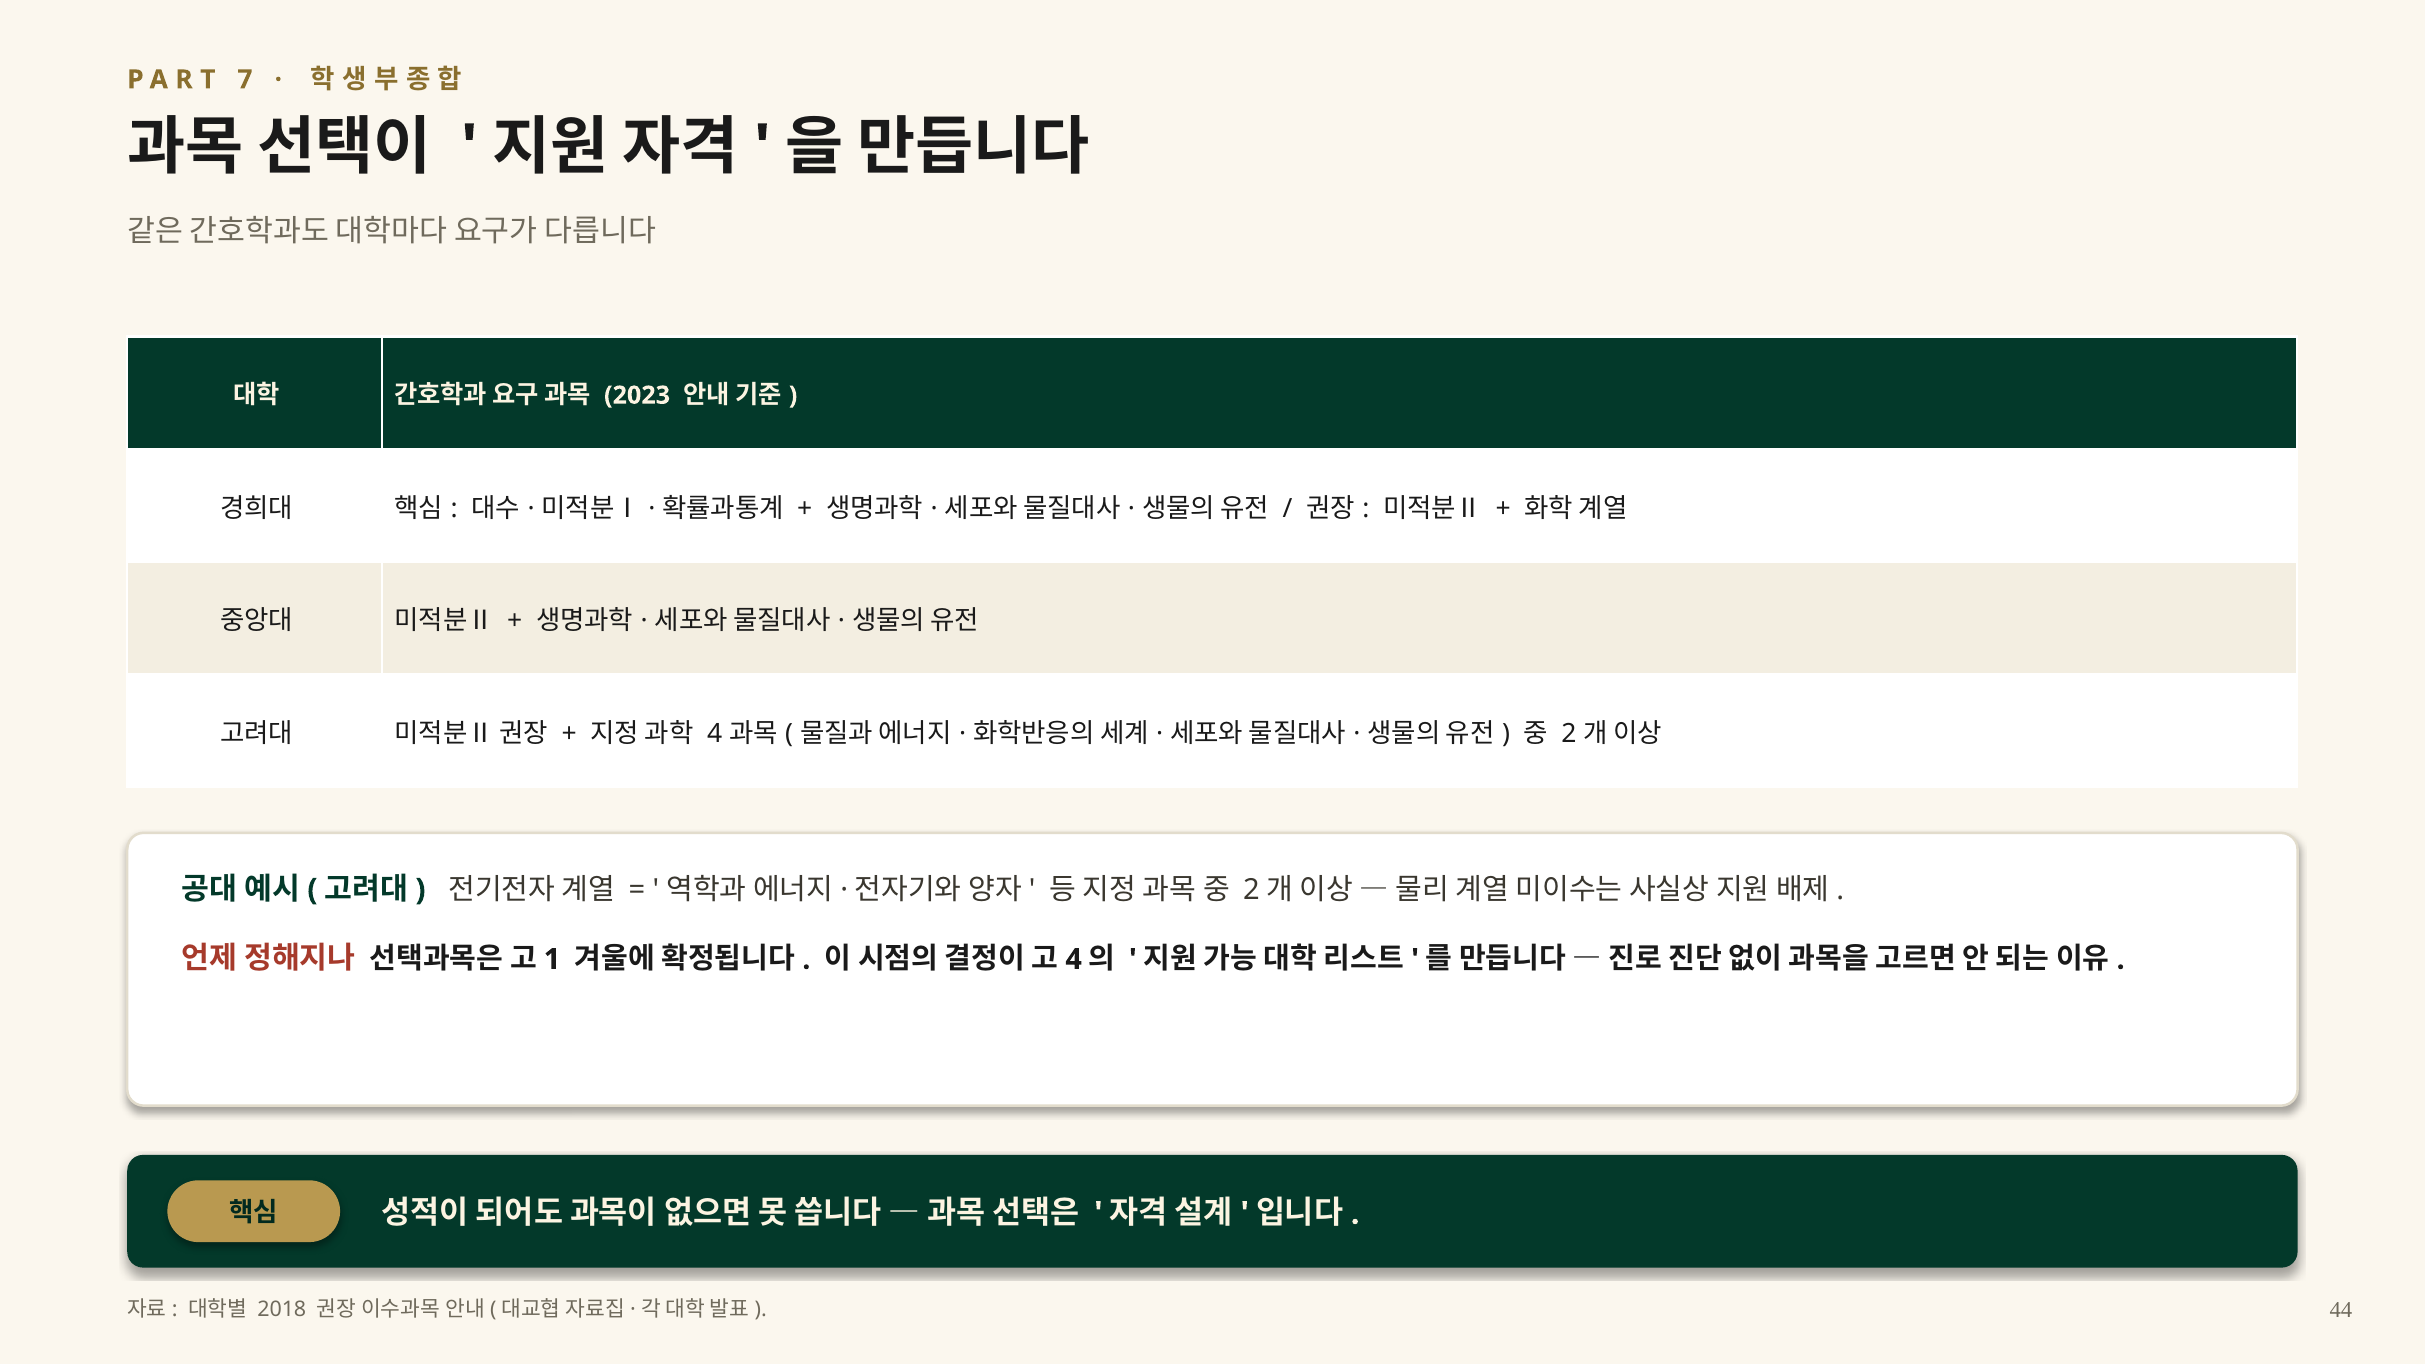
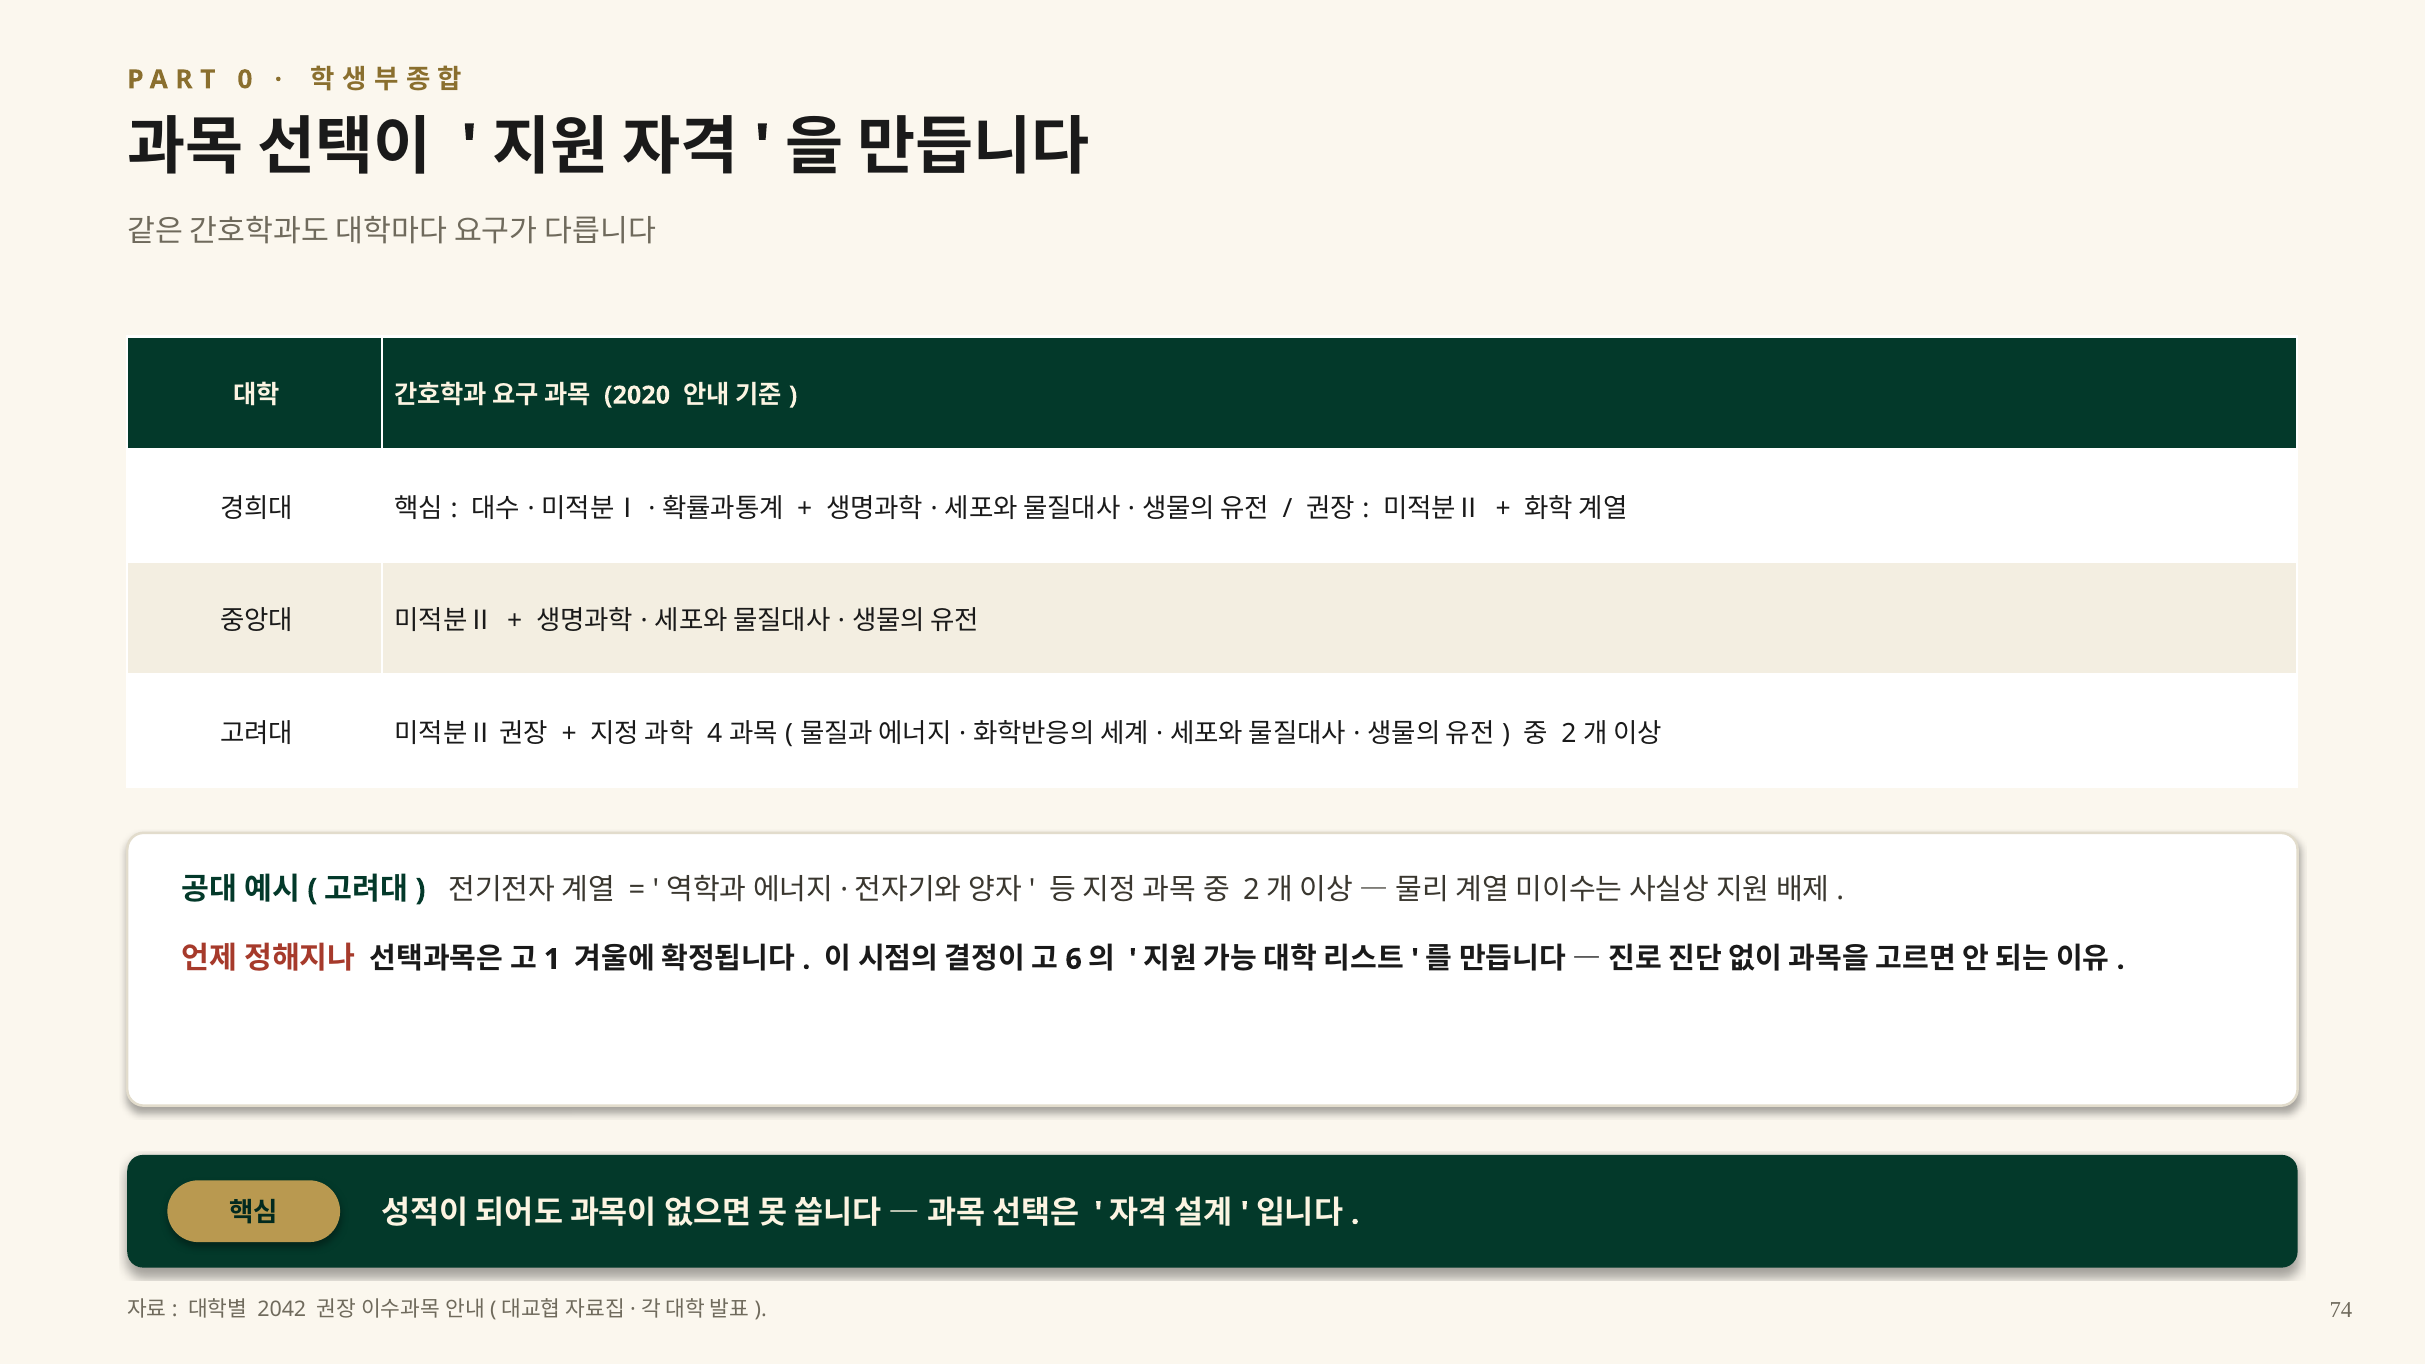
7: 7 -> 0
2023: 2023 -> 2020
4 at (1074, 959): 4 -> 6
2018: 2018 -> 2042
44: 44 -> 74
